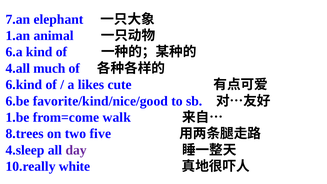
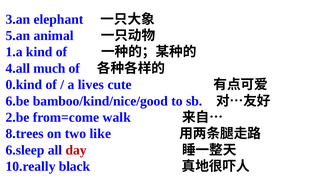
7.an: 7.an -> 3.an
1.an: 1.an -> 5.an
6.a: 6.a -> 1.a
6.kind: 6.kind -> 0.kind
likes: likes -> lives
favorite/kind/nice/good: favorite/kind/nice/good -> bamboo/kind/nice/good
1.be: 1.be -> 2.be
five: five -> like
4.sleep: 4.sleep -> 6.sleep
day colour: purple -> red
white: white -> black
